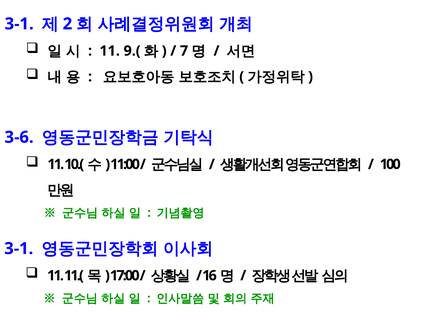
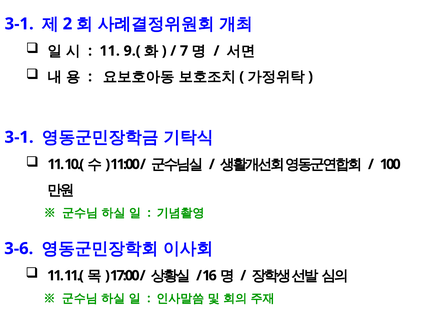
3-6 at (19, 137): 3-6 -> 3-1
3-1 at (19, 248): 3-1 -> 3-6
